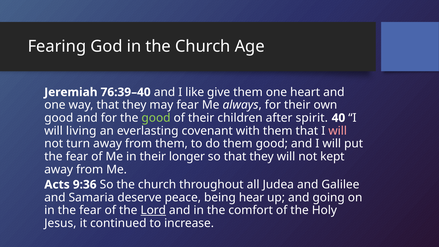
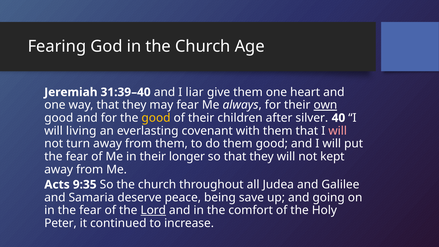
76:39–40: 76:39–40 -> 31:39–40
like: like -> liar
own underline: none -> present
good at (156, 118) colour: light green -> yellow
spirit: spirit -> silver
9:36: 9:36 -> 9:35
hear: hear -> save
Jesus: Jesus -> Peter
